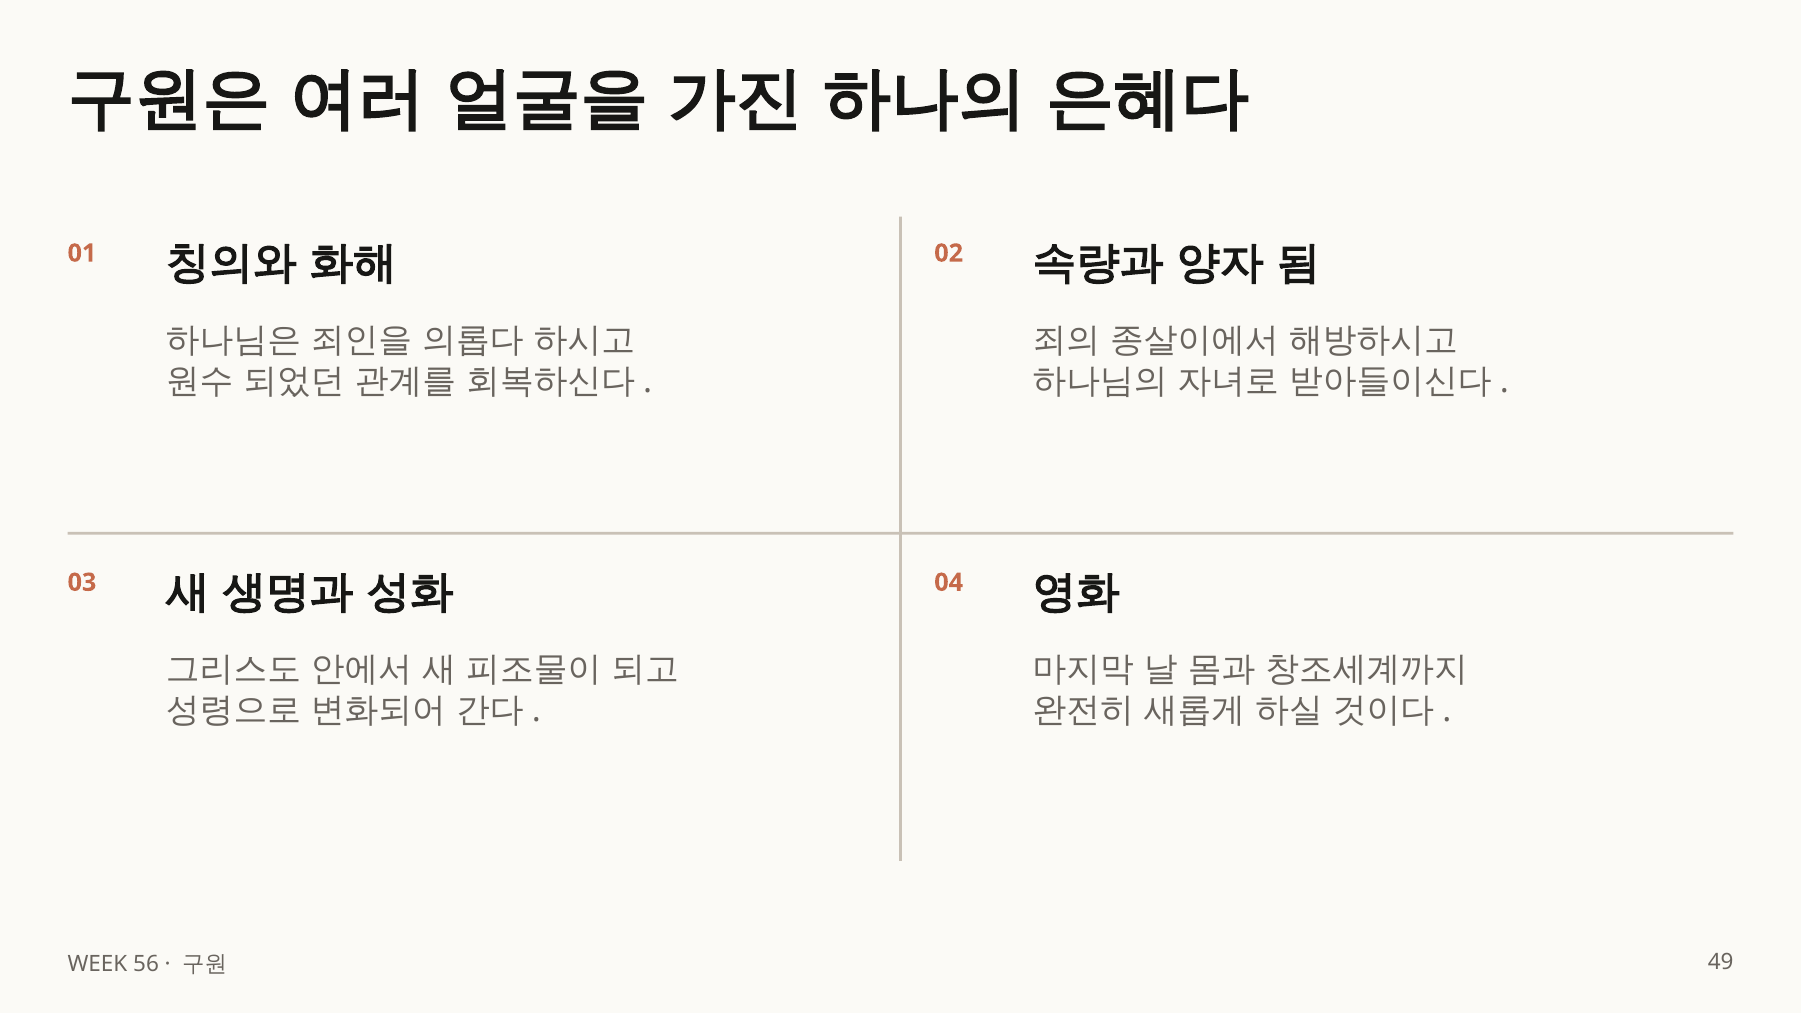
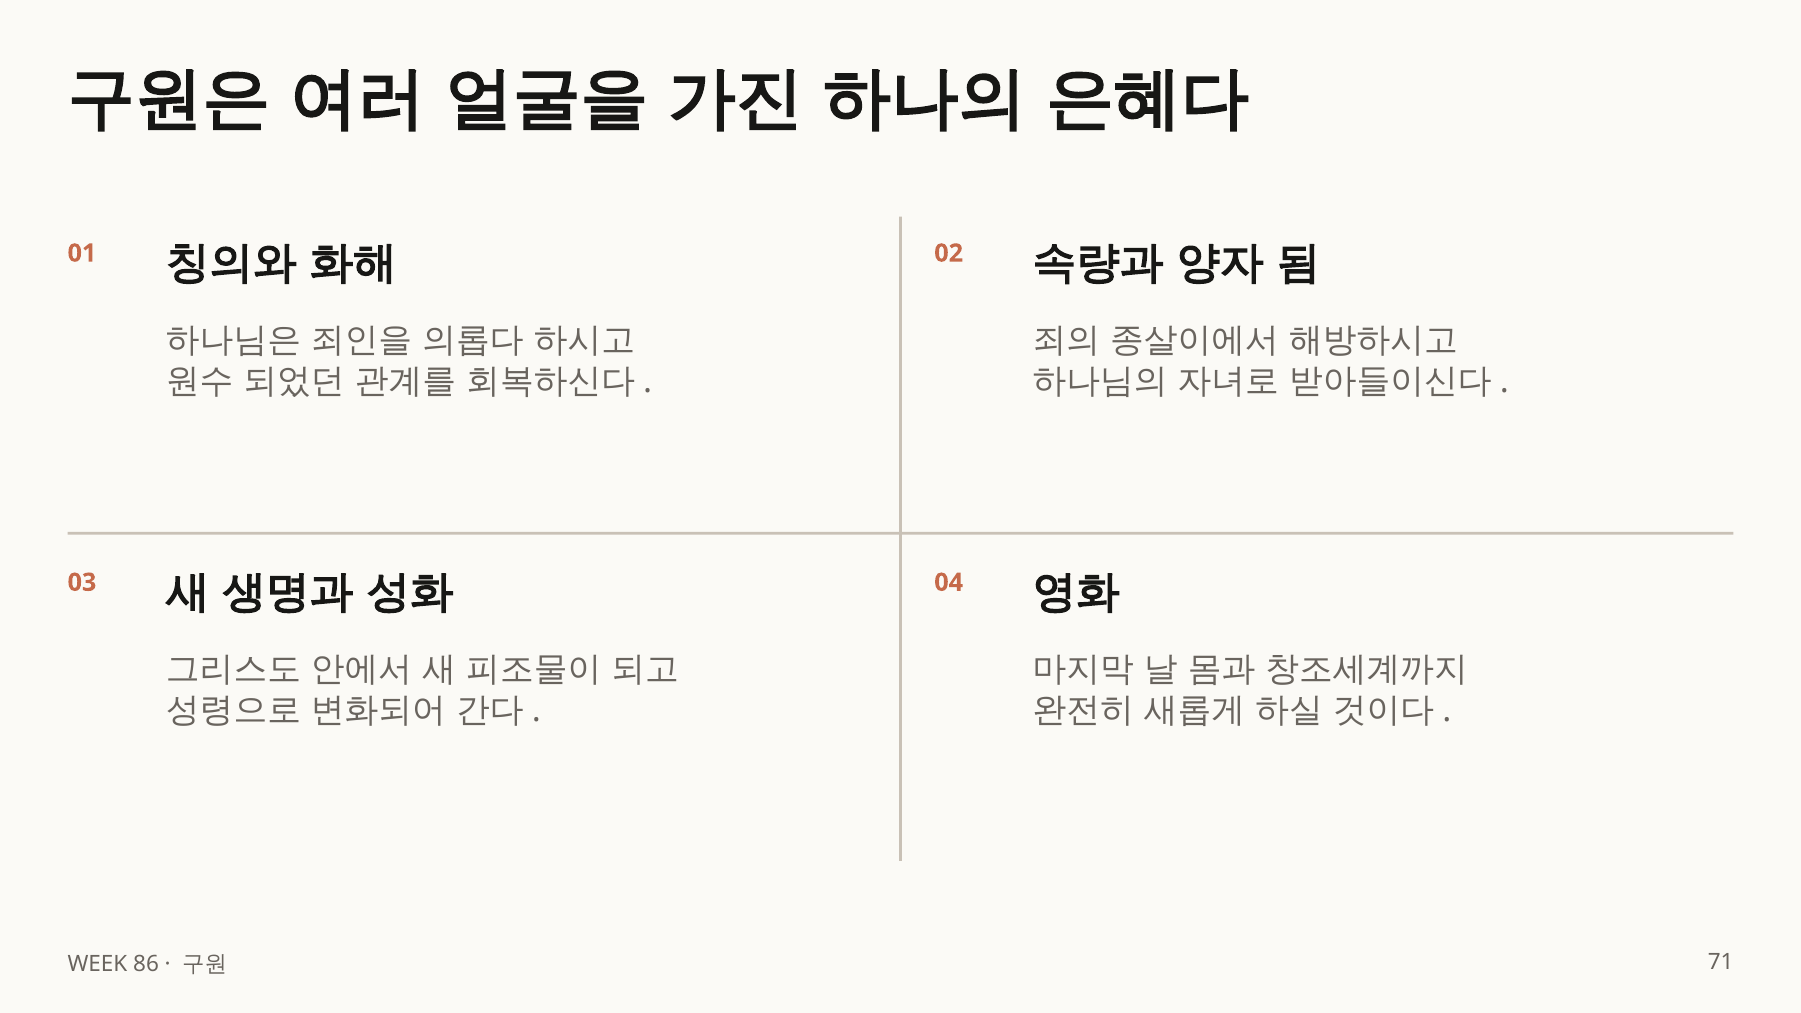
56: 56 -> 86
49: 49 -> 71
